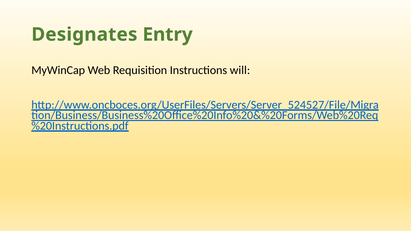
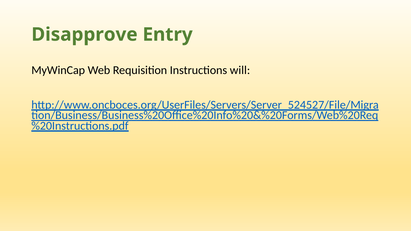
Designates: Designates -> Disapprove
